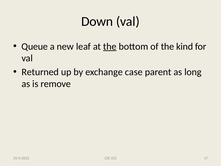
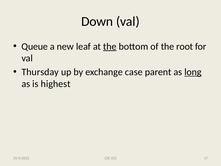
kind: kind -> root
Returned: Returned -> Thursday
long underline: none -> present
remove: remove -> highest
